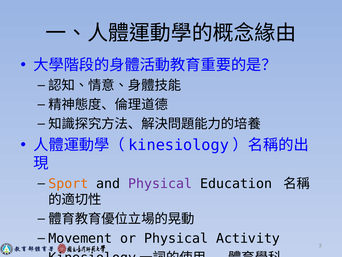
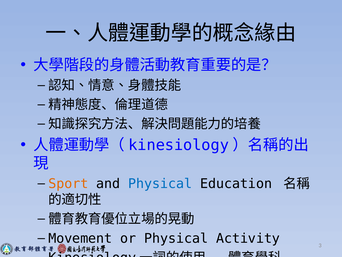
Physical at (160, 183) colour: purple -> blue
